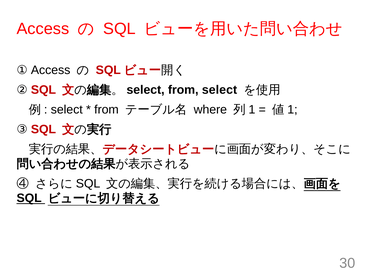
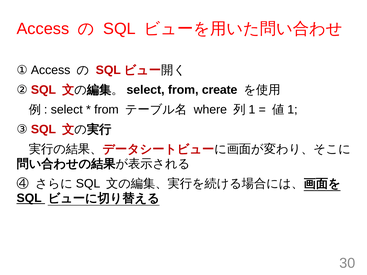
from select: select -> create
